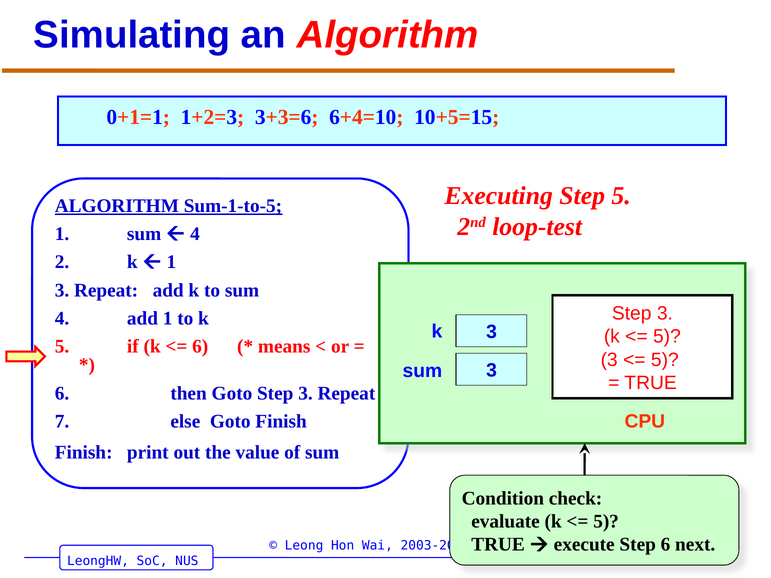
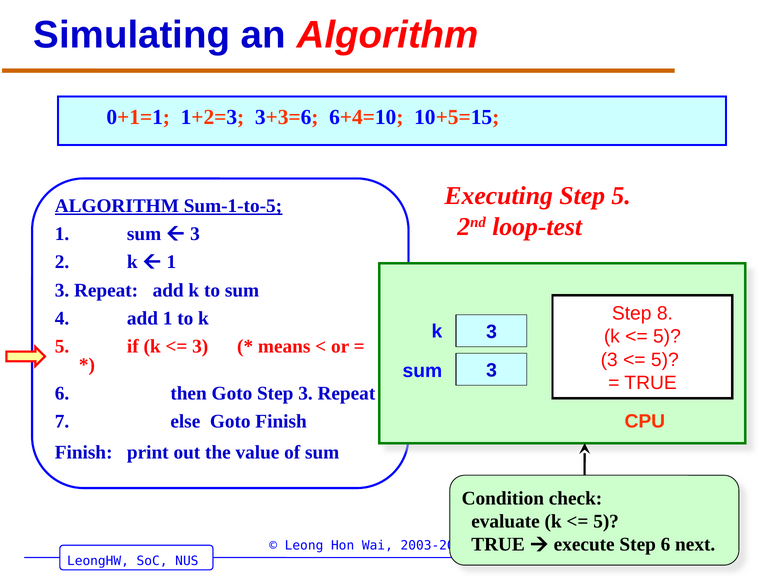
4 at (195, 234): 4 -> 3
3 at (665, 314): 3 -> 8
6 at (200, 347): 6 -> 3
